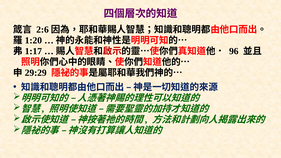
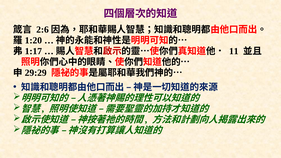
96: 96 -> 11
